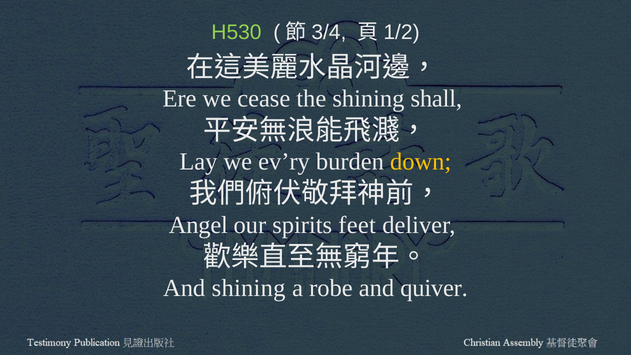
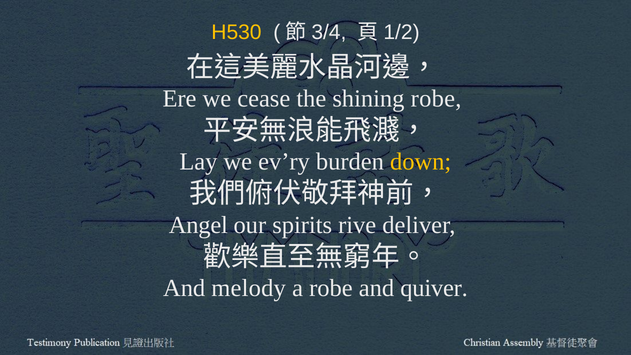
H530 colour: light green -> yellow
shining shall: shall -> robe
feet: feet -> rive
And shining: shining -> melody
